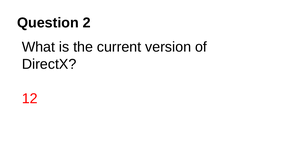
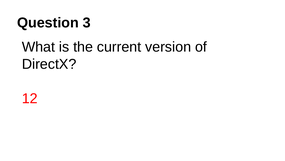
2: 2 -> 3
